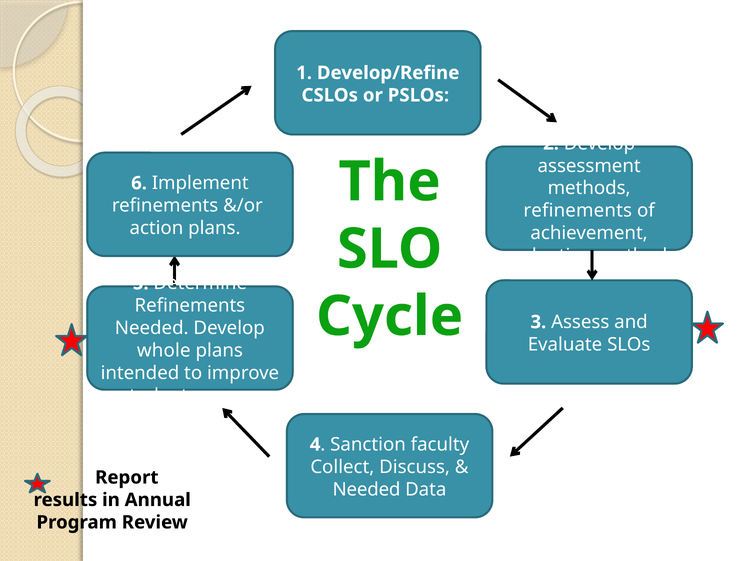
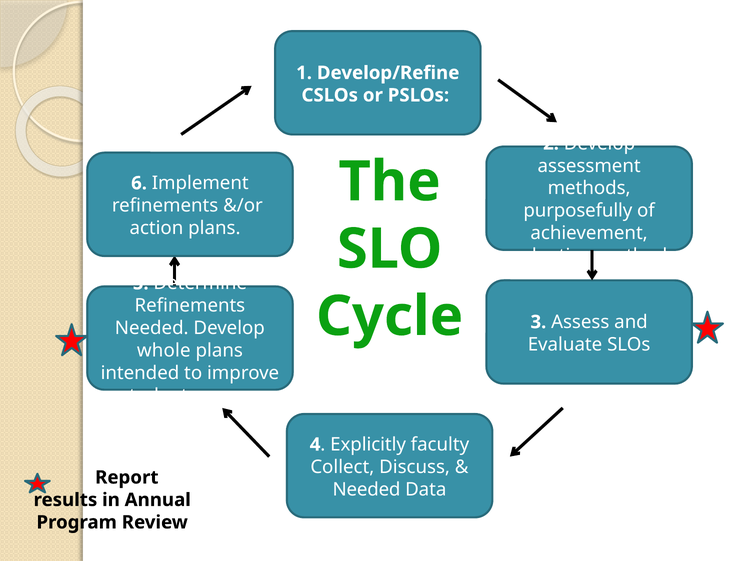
refinements at (578, 211): refinements -> purposefully
Sanction: Sanction -> Explicitly
